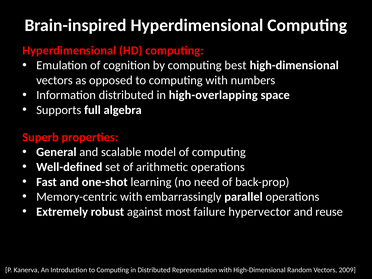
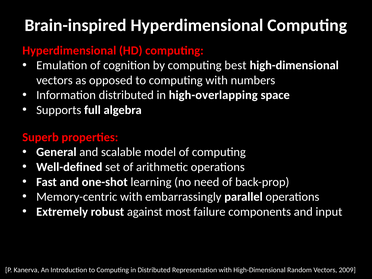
hypervector: hypervector -> components
reuse: reuse -> input
